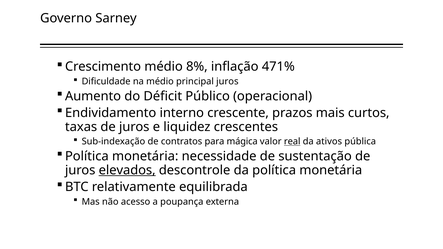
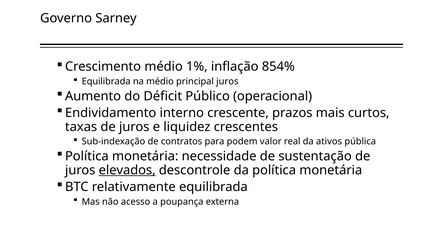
8%: 8% -> 1%
471%: 471% -> 854%
Dificuldade at (106, 81): Dificuldade -> Equilibrada
mágica: mágica -> podem
real underline: present -> none
